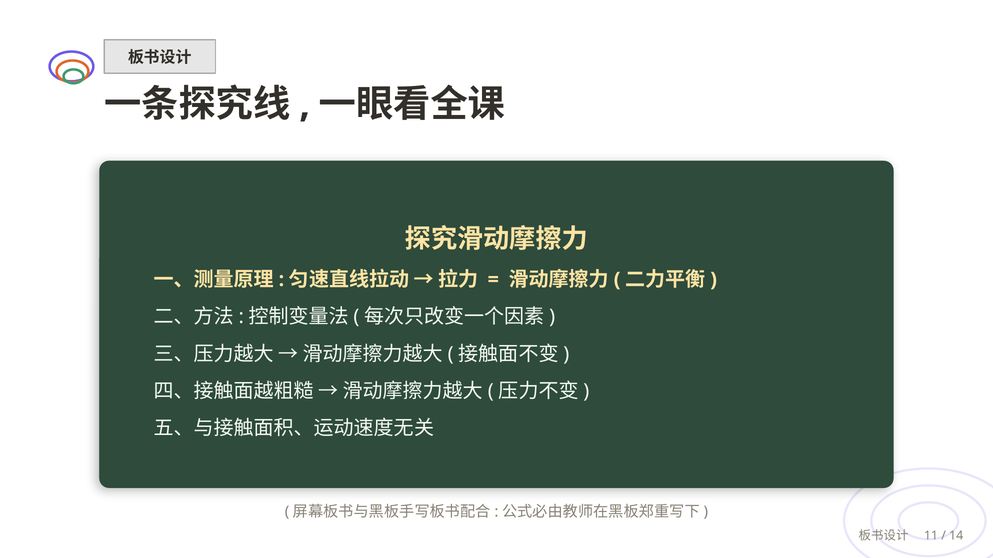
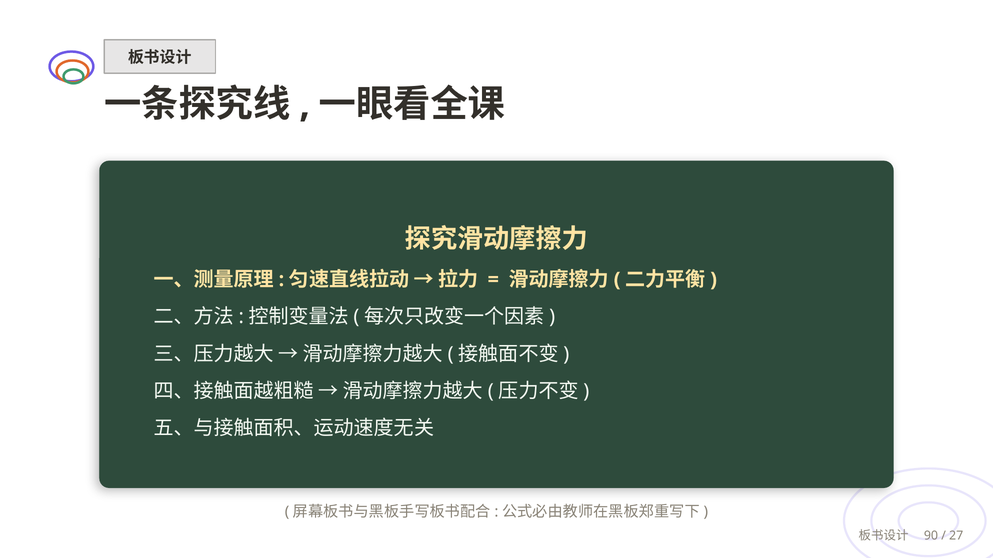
11: 11 -> 90
14: 14 -> 27
